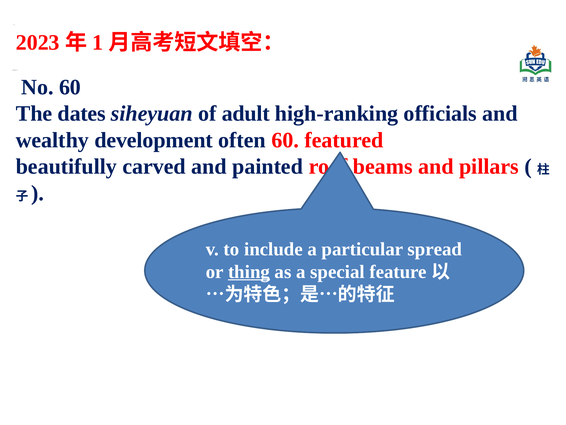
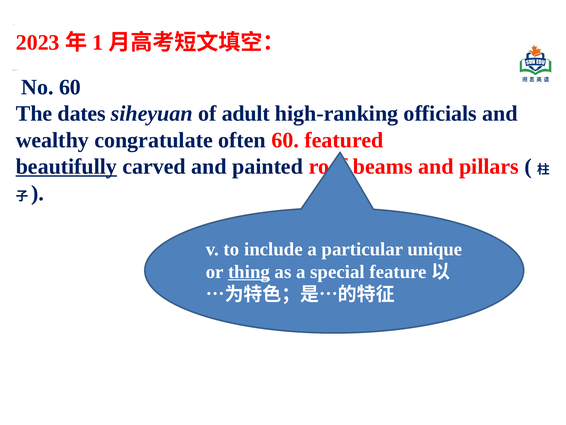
development: development -> congratulate
beautifully at (66, 166) underline: none -> present
spread: spread -> unique
